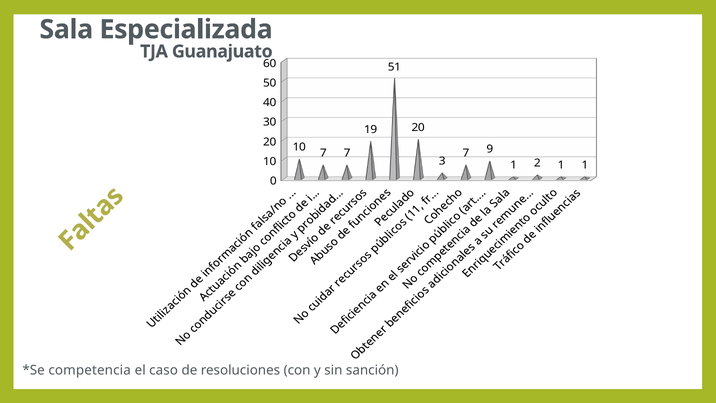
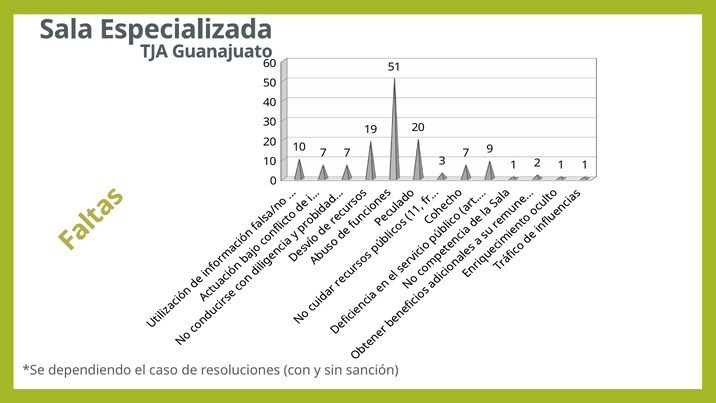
competencia: competencia -> dependiendo
